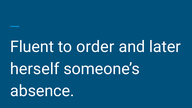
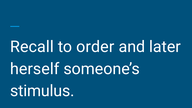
Fluent: Fluent -> Recall
absence: absence -> stimulus
